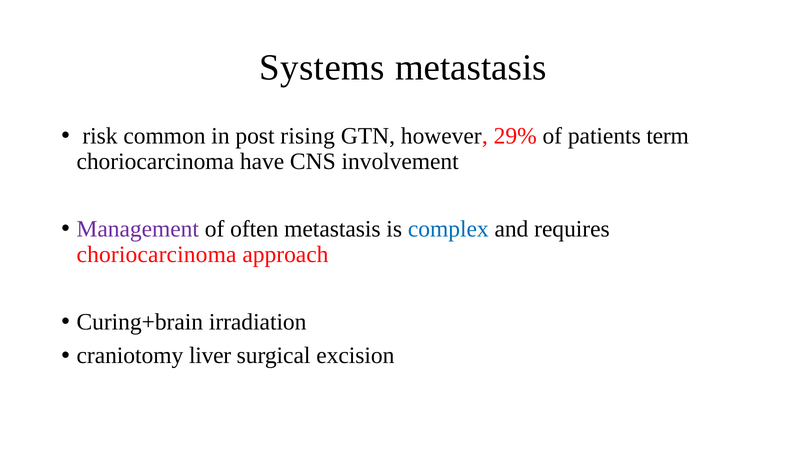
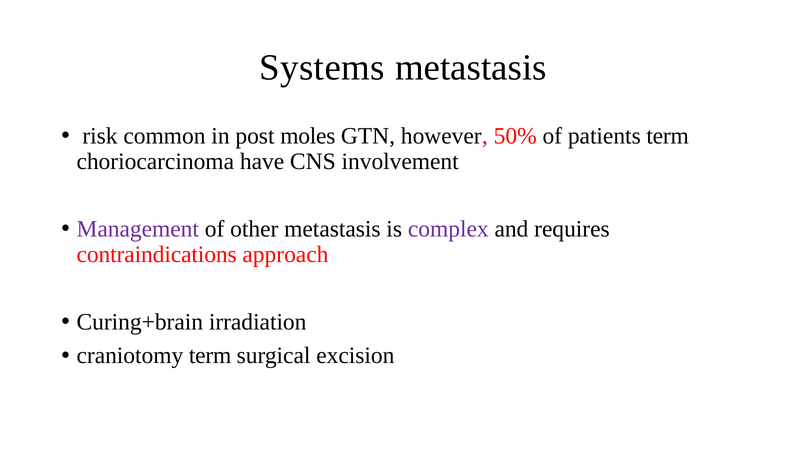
rising: rising -> moles
29%: 29% -> 50%
often: often -> other
complex colour: blue -> purple
choriocarcinoma at (157, 255): choriocarcinoma -> contraindications
craniotomy liver: liver -> term
